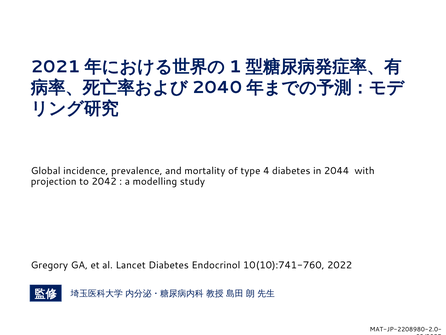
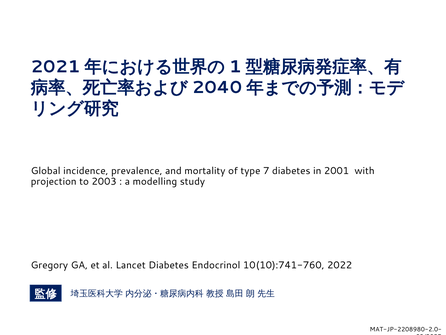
4: 4 -> 7
2044: 2044 -> 2001
2042: 2042 -> 2003
